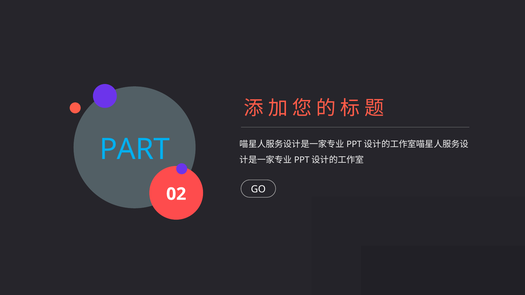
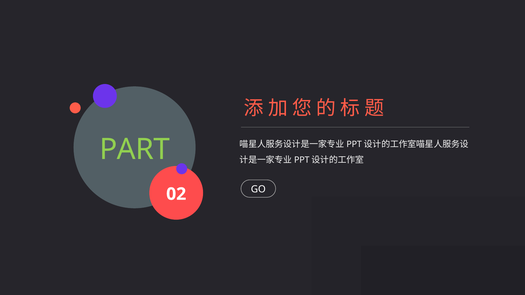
PART colour: light blue -> light green
